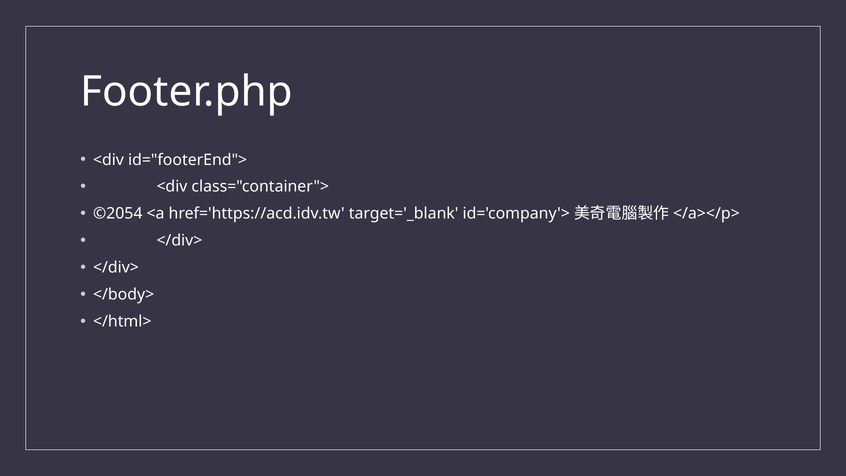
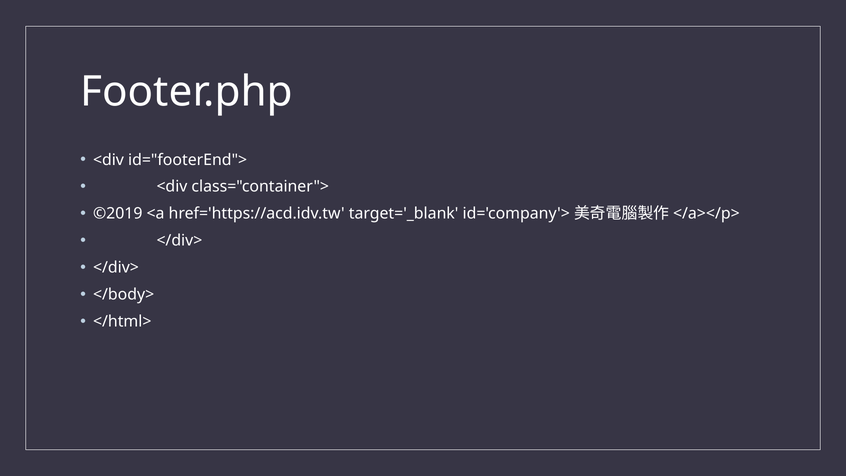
©2054: ©2054 -> ©2019
